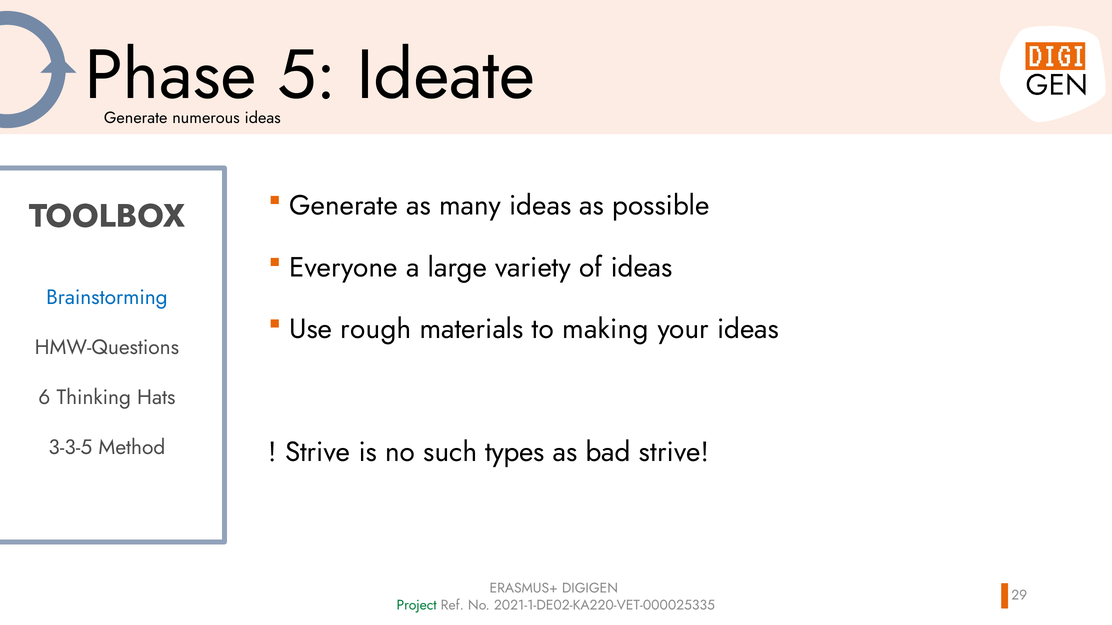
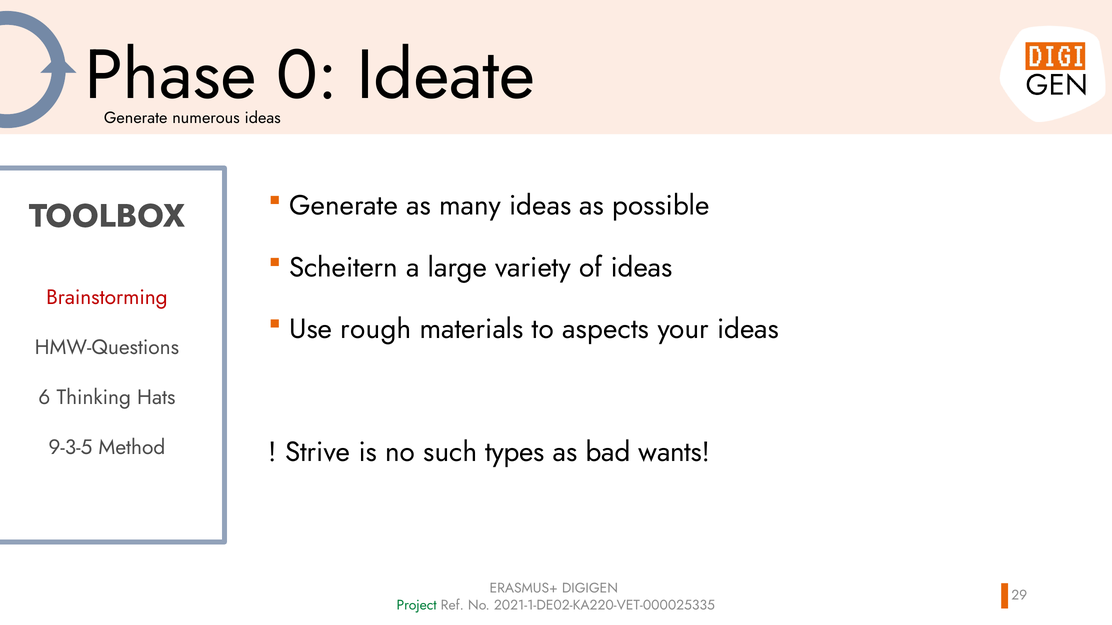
5: 5 -> 0
Everyone: Everyone -> Scheitern
Brainstorming colour: blue -> red
making: making -> aspects
3-3-5: 3-3-5 -> 9-3-5
bad strive: strive -> wants
